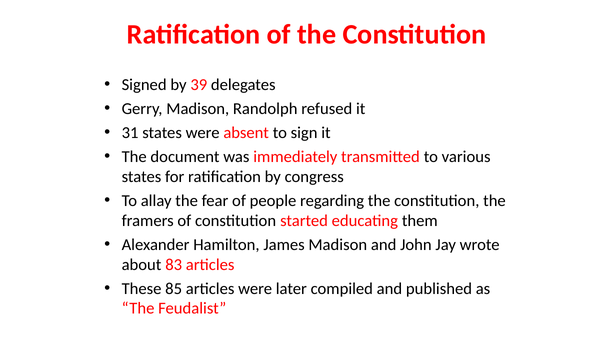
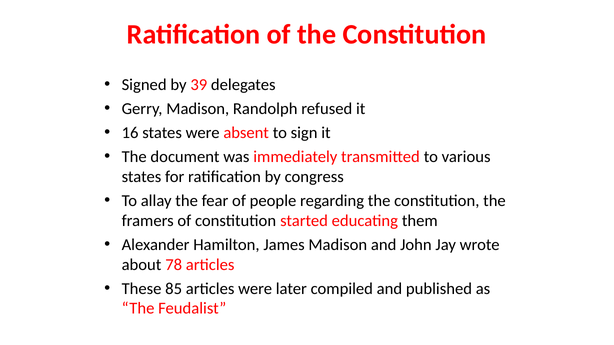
31: 31 -> 16
83: 83 -> 78
